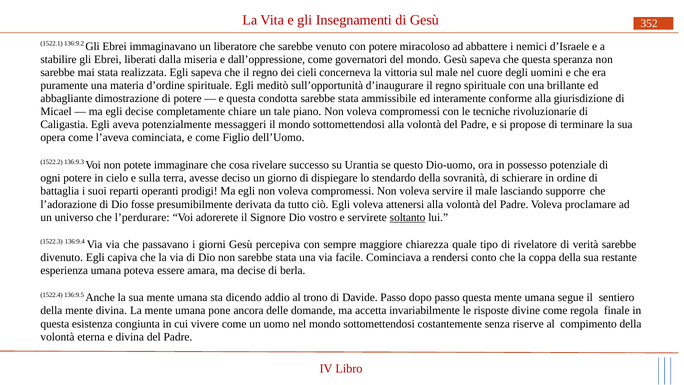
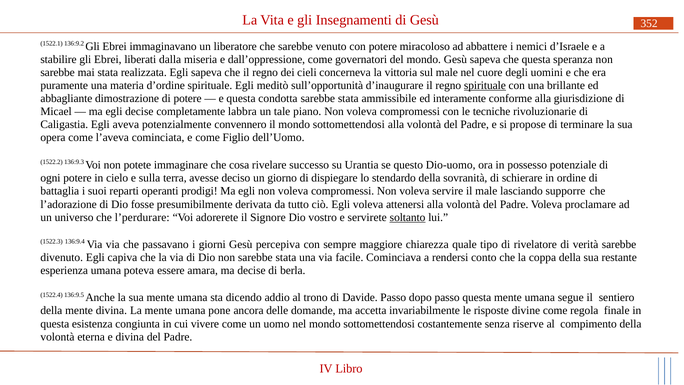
spirituale at (485, 86) underline: none -> present
chiare: chiare -> labbra
messaggeri: messaggeri -> convennero
